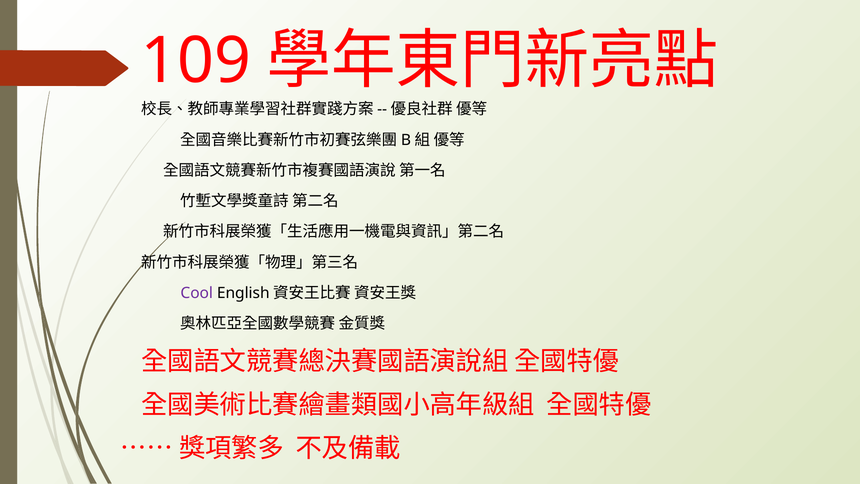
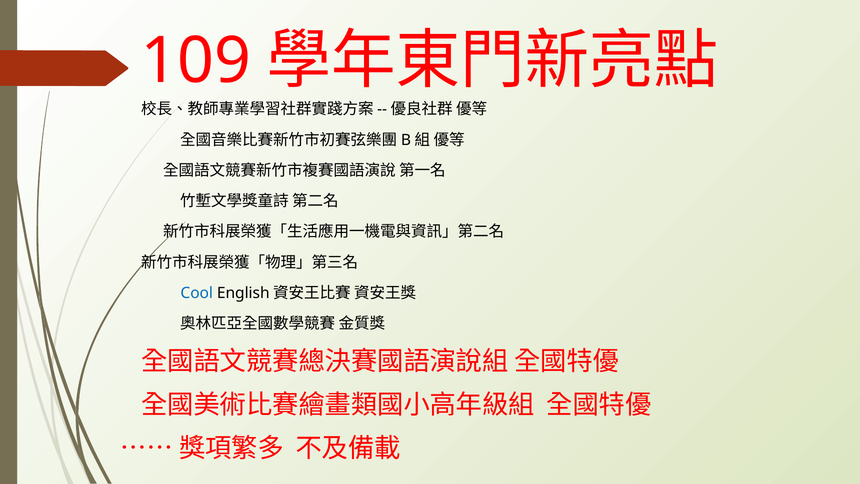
Cool colour: purple -> blue
